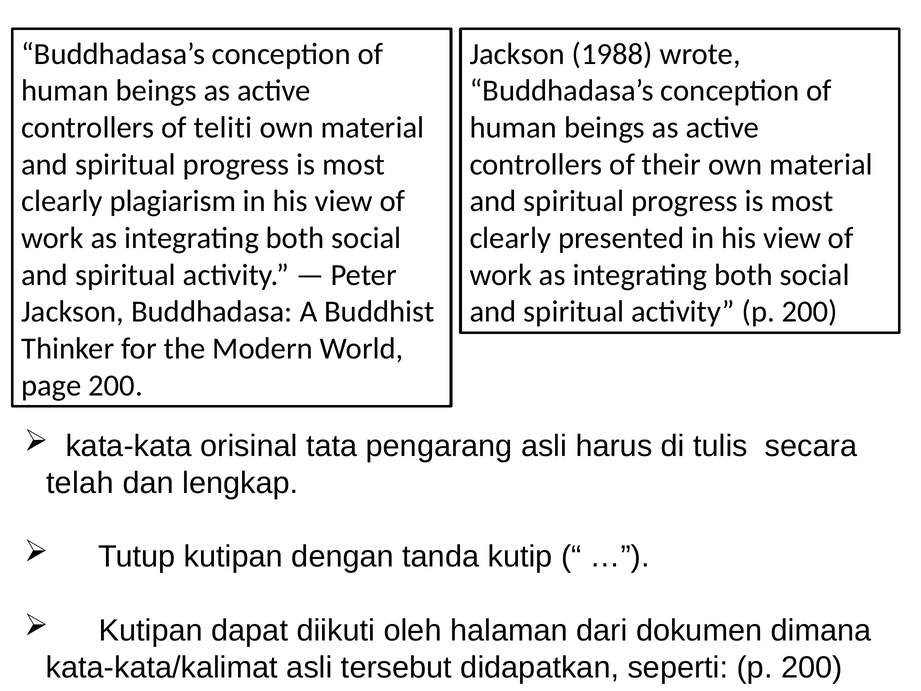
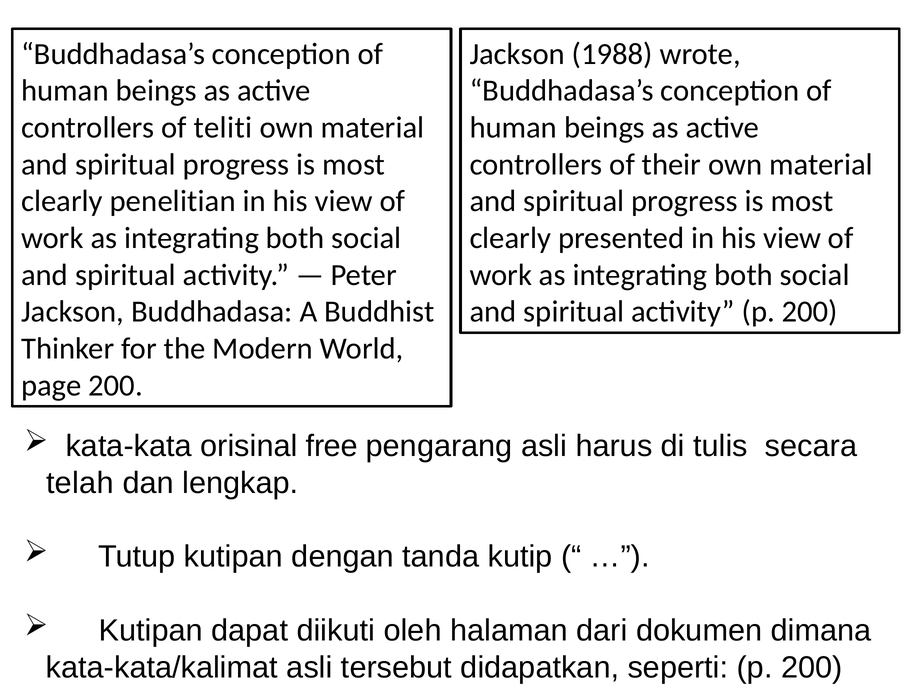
plagiarism: plagiarism -> penelitian
tata: tata -> free
